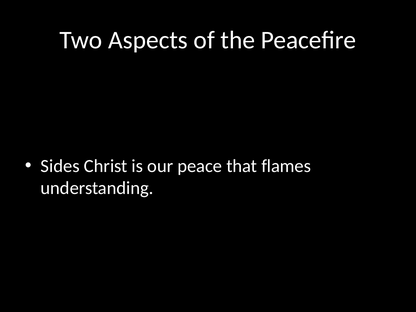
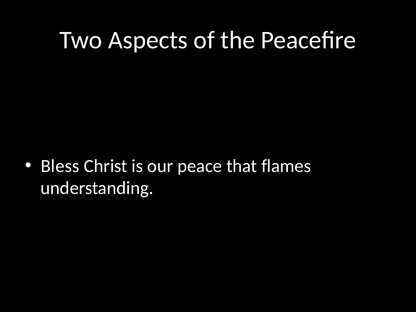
Sides: Sides -> Bless
